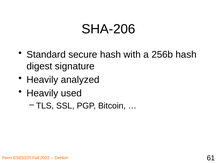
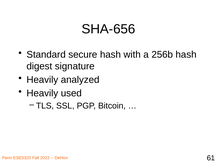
SHA-206: SHA-206 -> SHA-656
